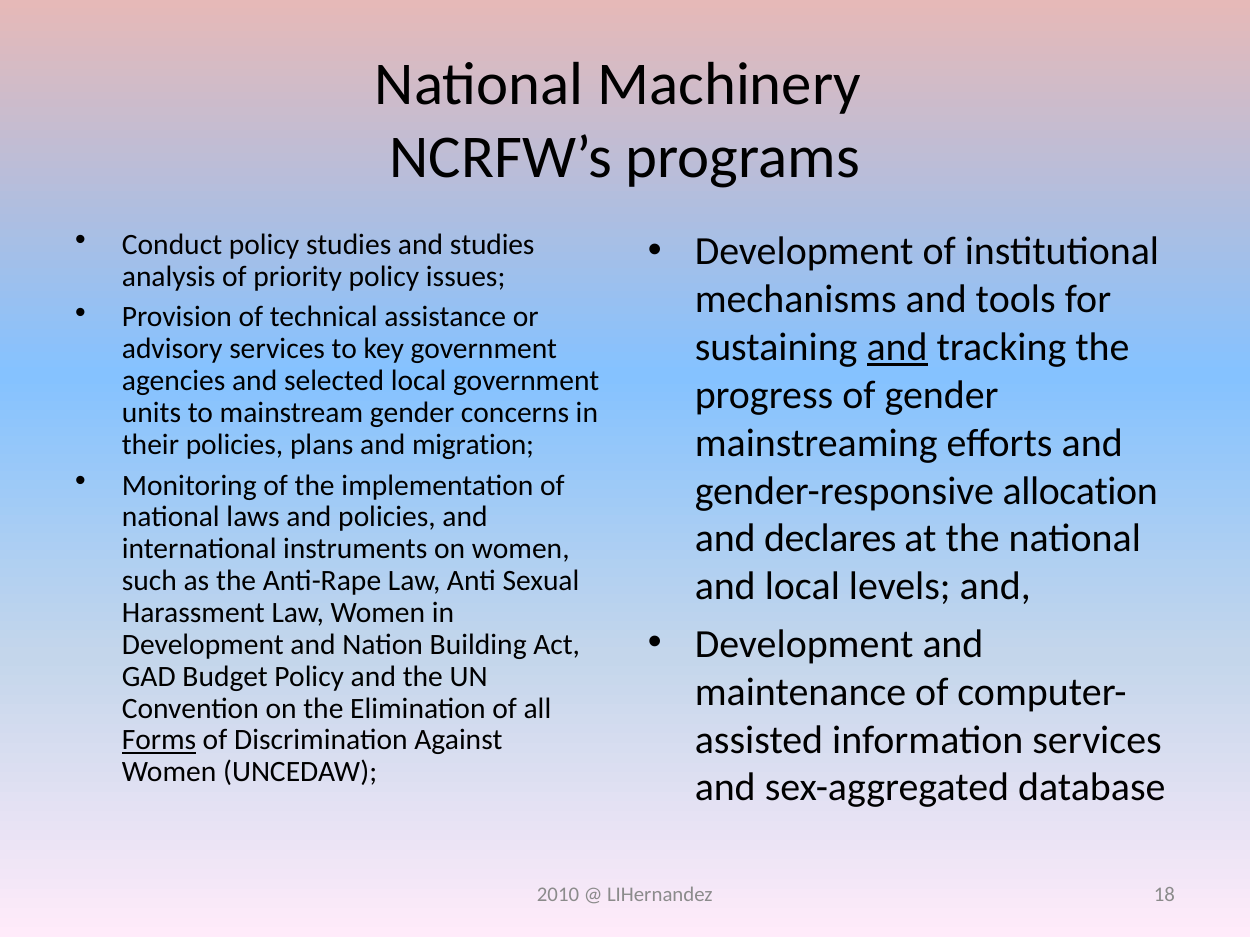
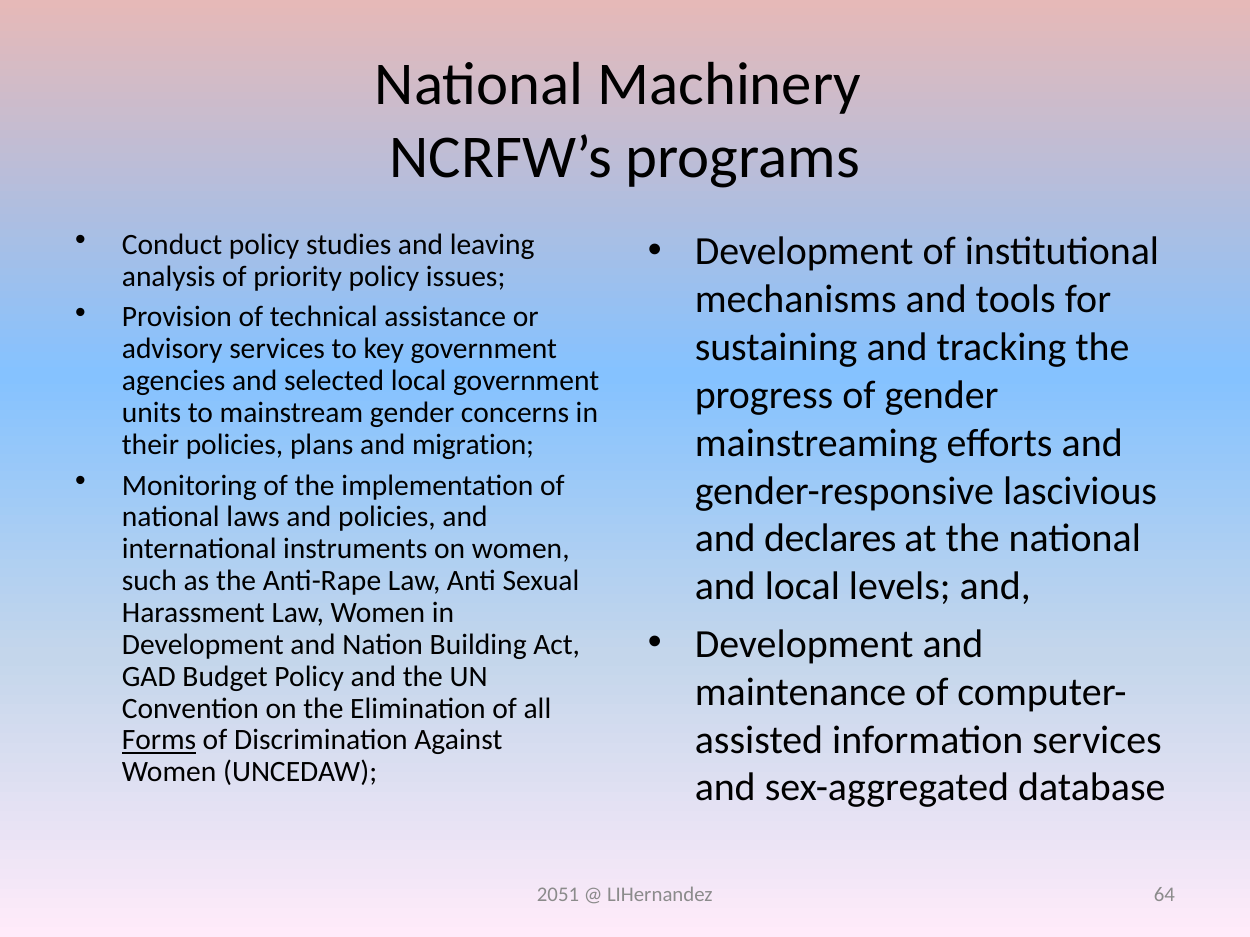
and studies: studies -> leaving
and at (897, 348) underline: present -> none
allocation: allocation -> lascivious
2010: 2010 -> 2051
18: 18 -> 64
